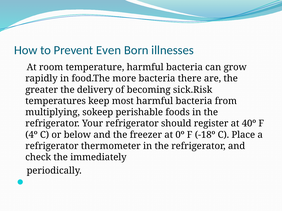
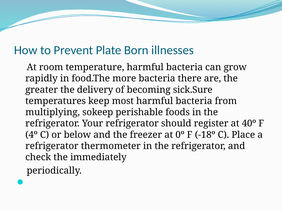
Even: Even -> Plate
sick.Risk: sick.Risk -> sick.Sure
